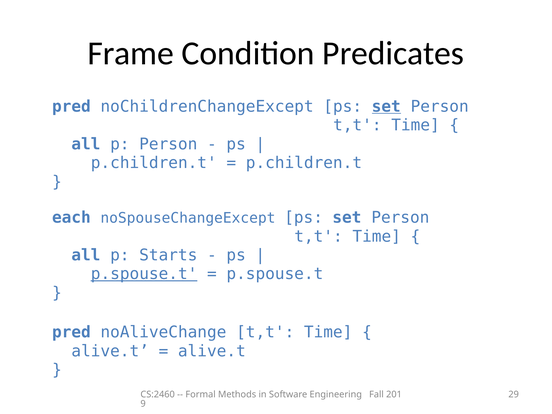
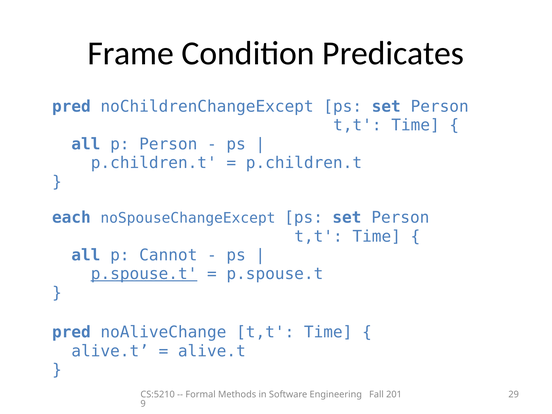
set at (386, 106) underline: present -> none
Starts: Starts -> Cannot
CS:2460: CS:2460 -> CS:5210
